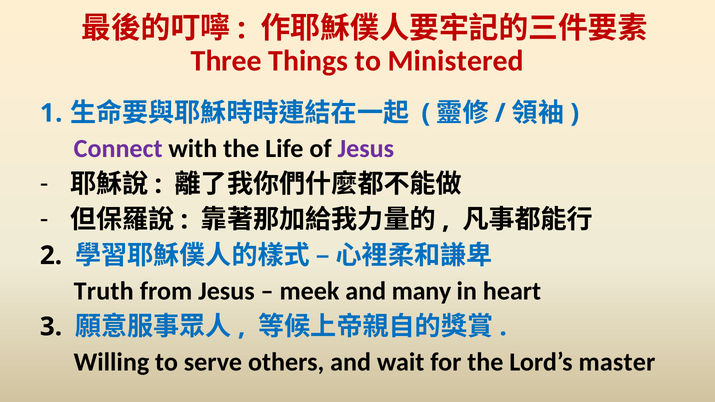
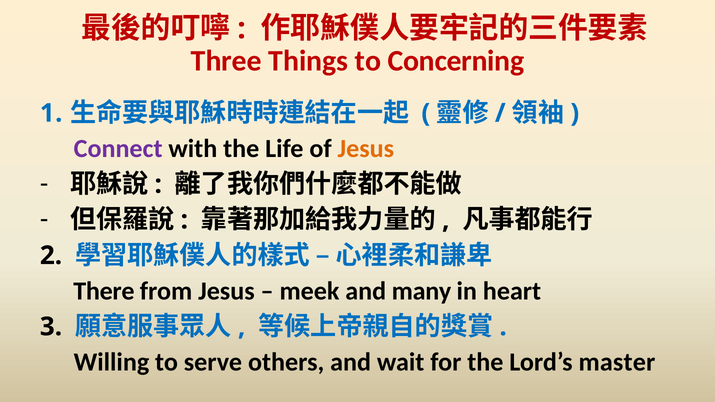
Ministered: Ministered -> Concerning
Jesus at (366, 149) colour: purple -> orange
Truth: Truth -> There
